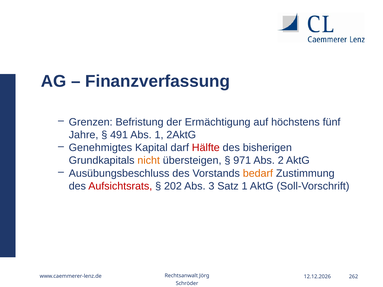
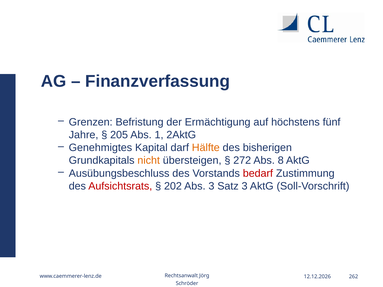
491: 491 -> 205
Hälfte colour: red -> orange
971: 971 -> 272
2: 2 -> 8
bedarf colour: orange -> red
Satz 1: 1 -> 3
